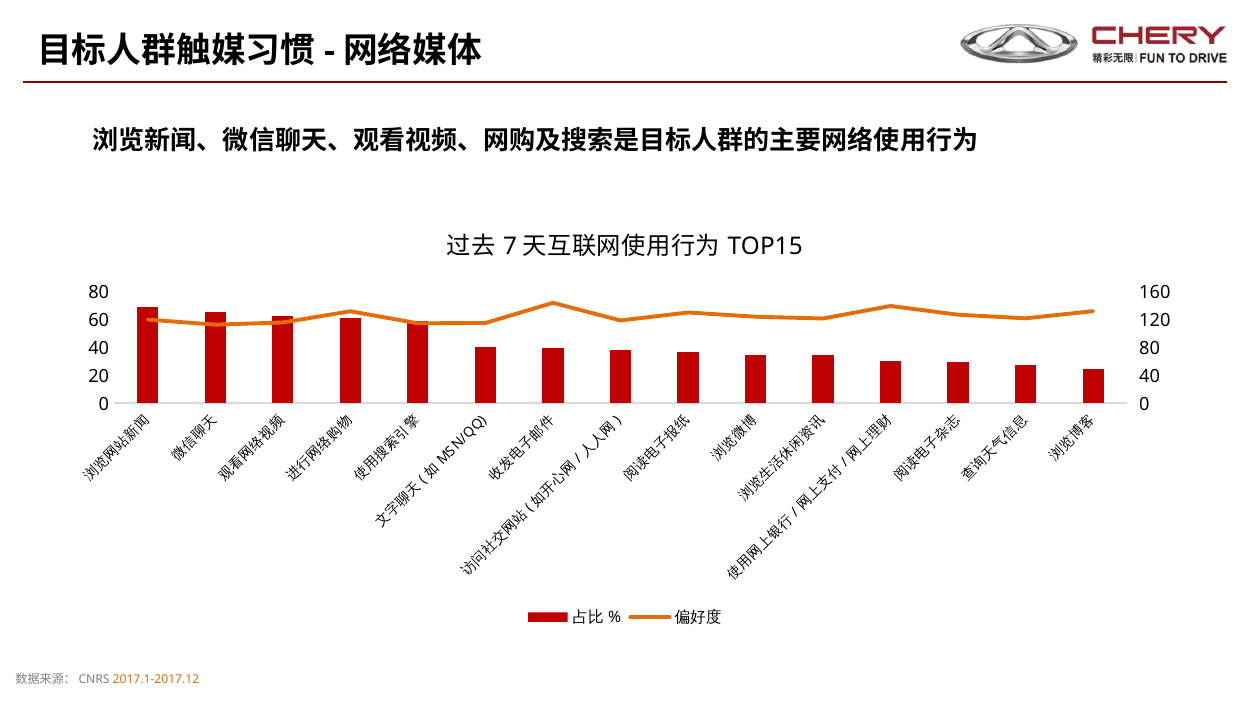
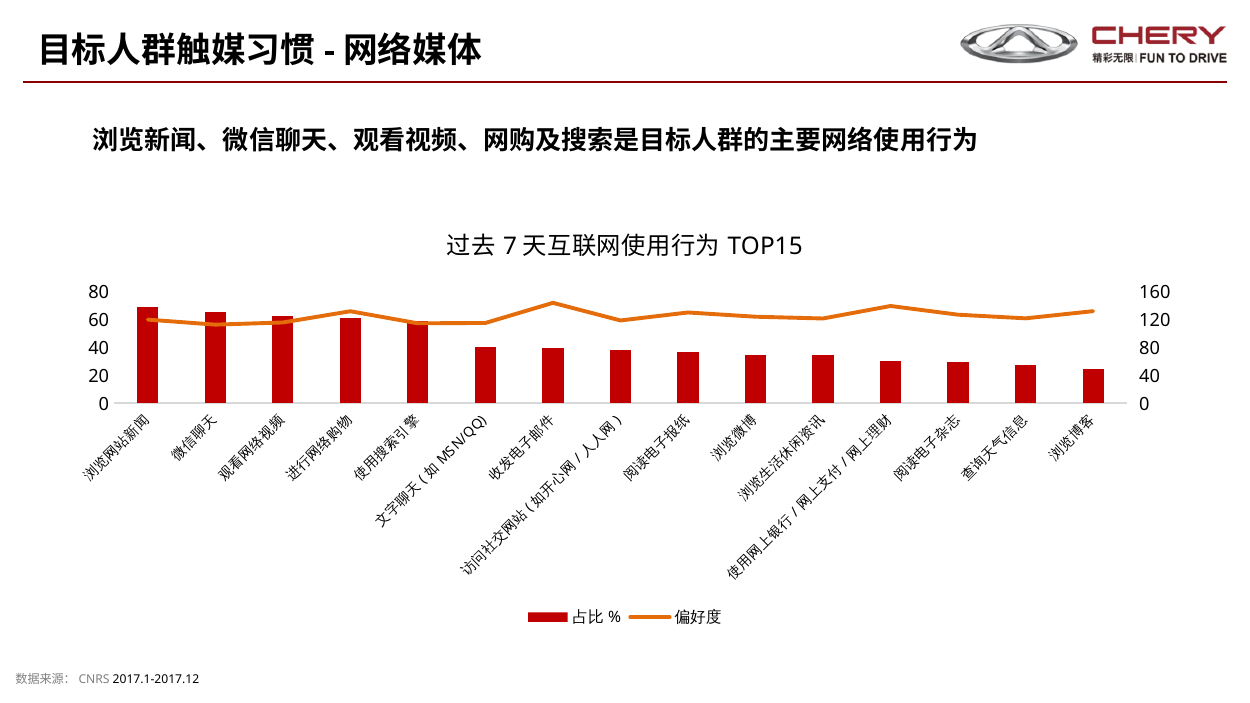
2017.1-2017.12 colour: orange -> black
